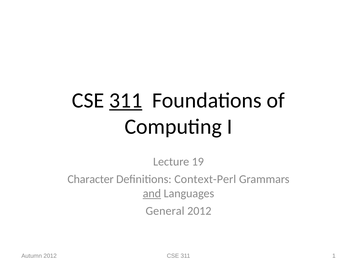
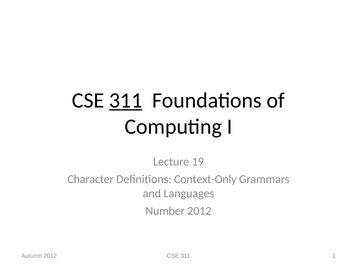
Context-Perl: Context-Perl -> Context-Only
and underline: present -> none
General: General -> Number
